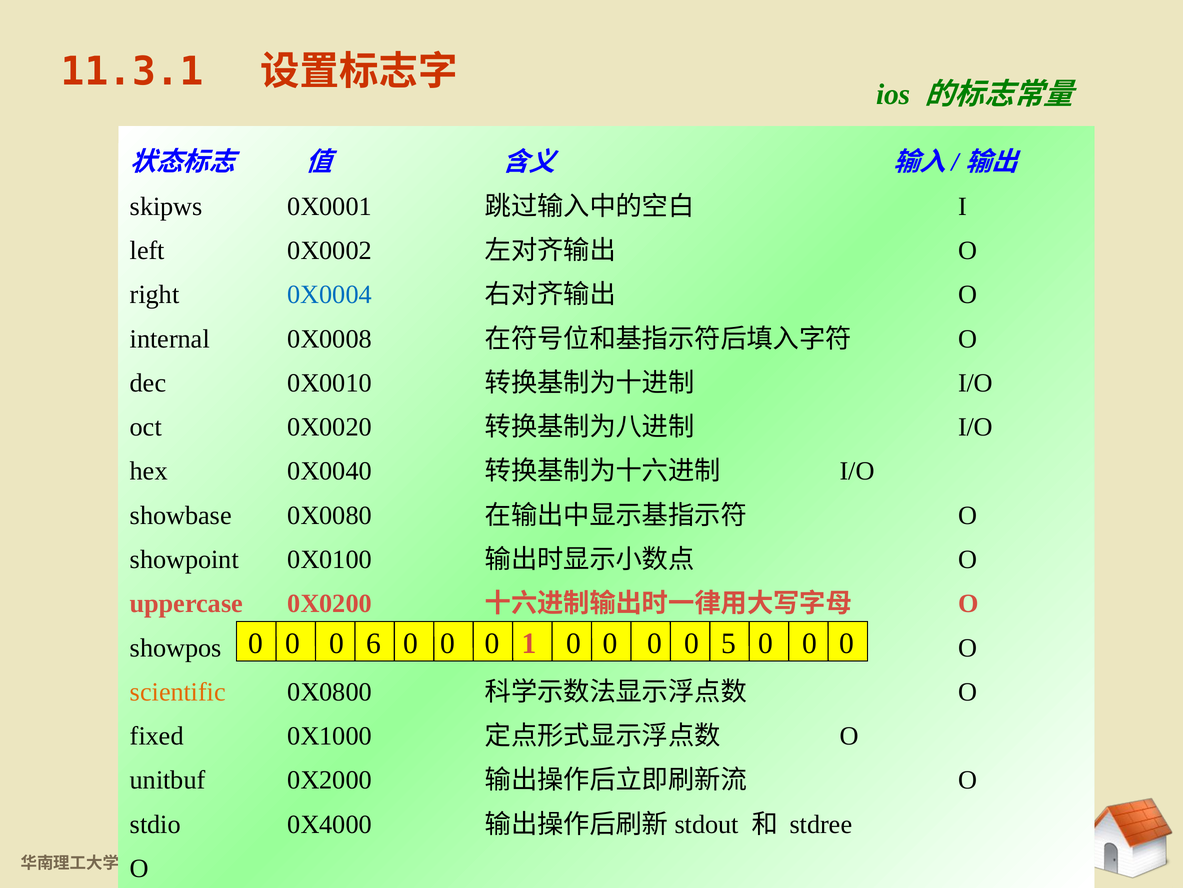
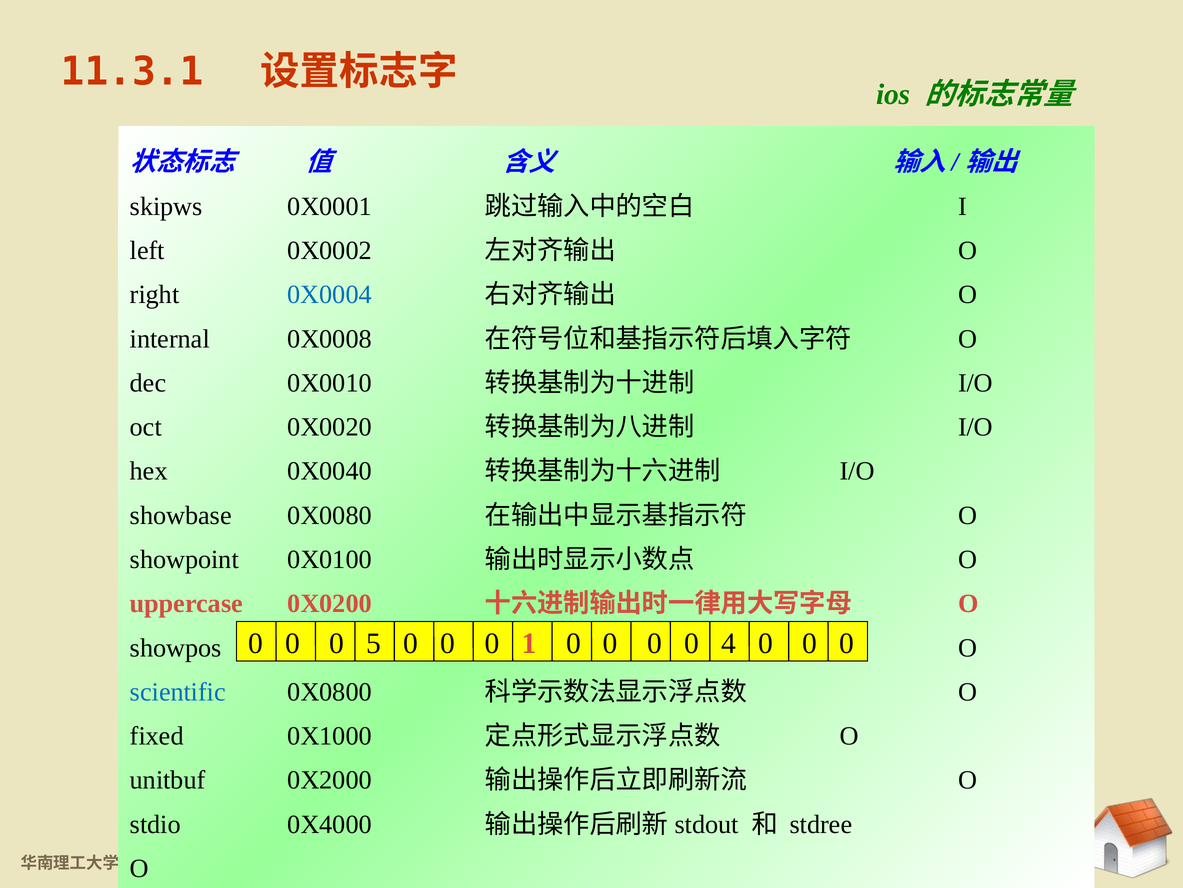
6: 6 -> 5
5: 5 -> 4
scientific colour: orange -> blue
